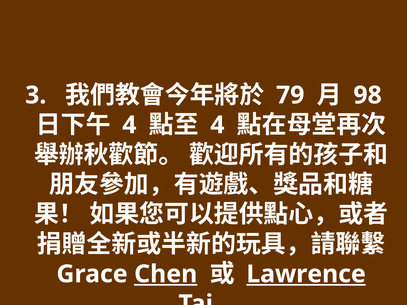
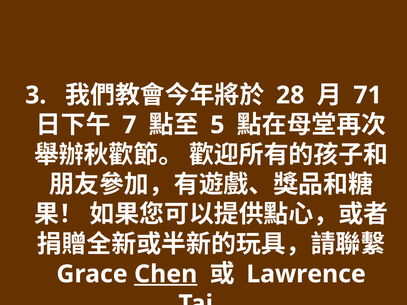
79: 79 -> 28
98: 98 -> 71
4 at (129, 125): 4 -> 7
4 at (217, 125): 4 -> 5
Lawrence underline: present -> none
